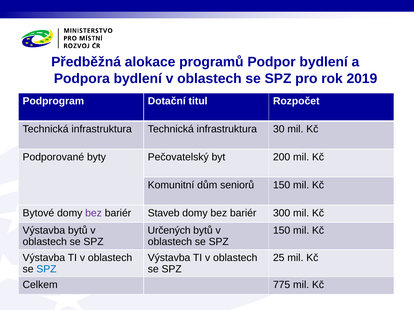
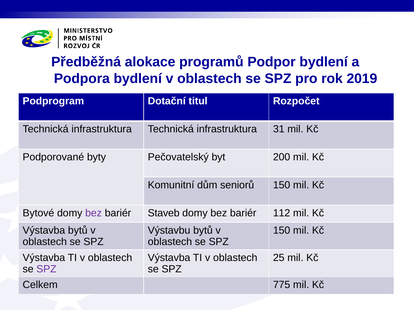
30: 30 -> 31
300: 300 -> 112
Určených: Určených -> Výstavbu
SPZ at (46, 270) colour: blue -> purple
